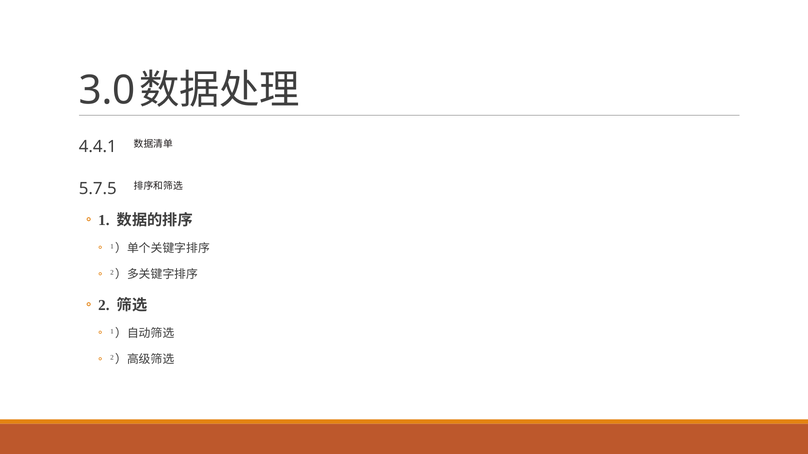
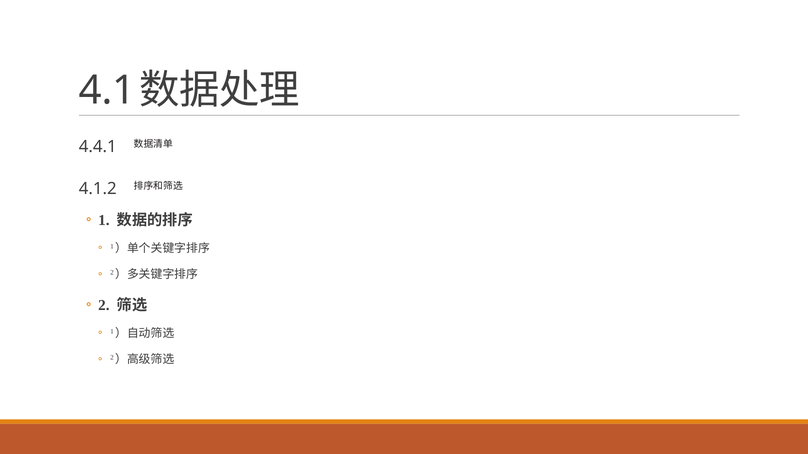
3.0: 3.0 -> 4.1
5.7.5: 5.7.5 -> 4.1.2
